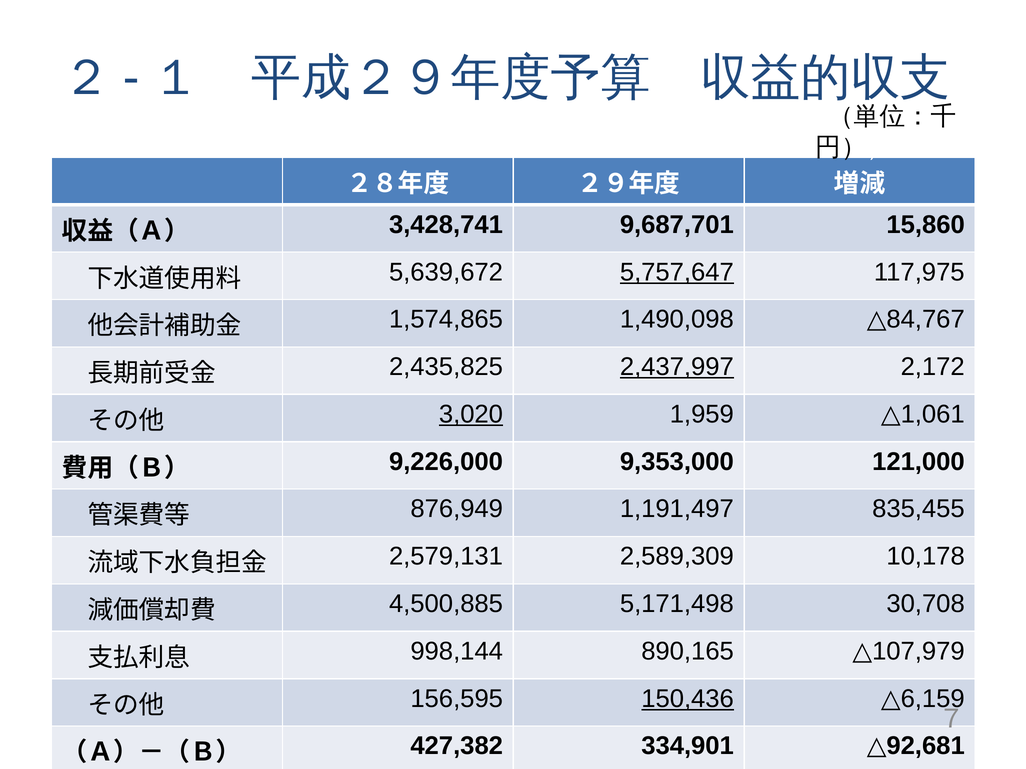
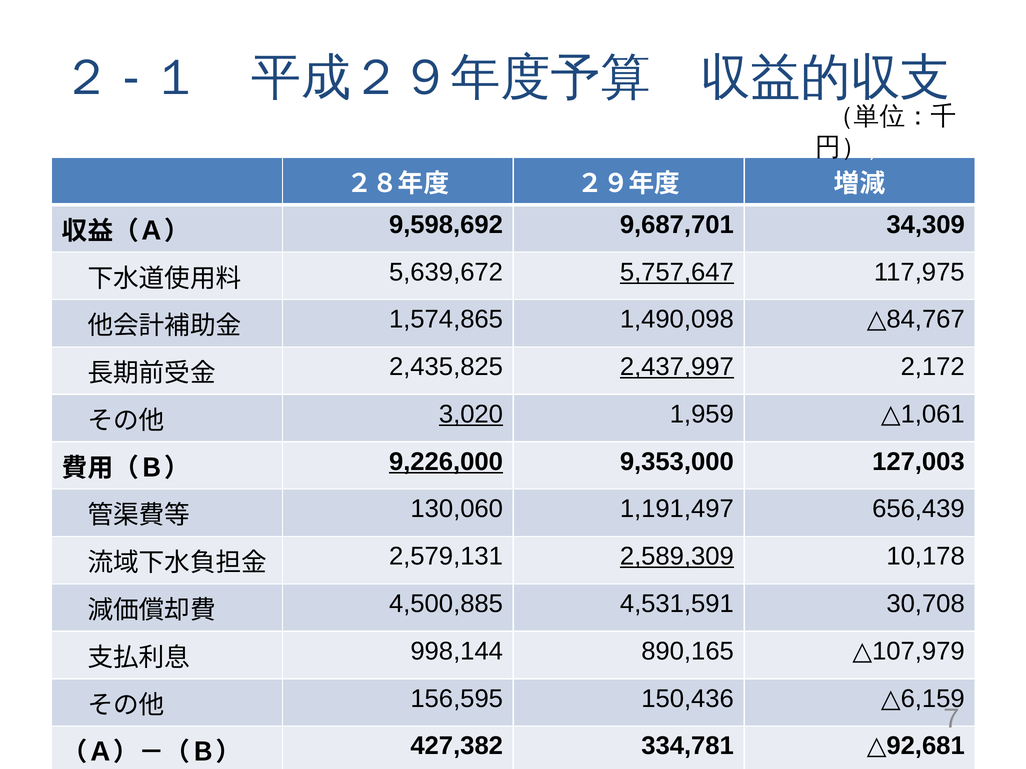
3,428,741: 3,428,741 -> 9,598,692
15,860: 15,860 -> 34,309
9,226,000 underline: none -> present
121,000: 121,000 -> 127,003
876,949: 876,949 -> 130,060
835,455: 835,455 -> 656,439
2,589,309 underline: none -> present
5,171,498: 5,171,498 -> 4,531,591
150,436 underline: present -> none
334,901: 334,901 -> 334,781
